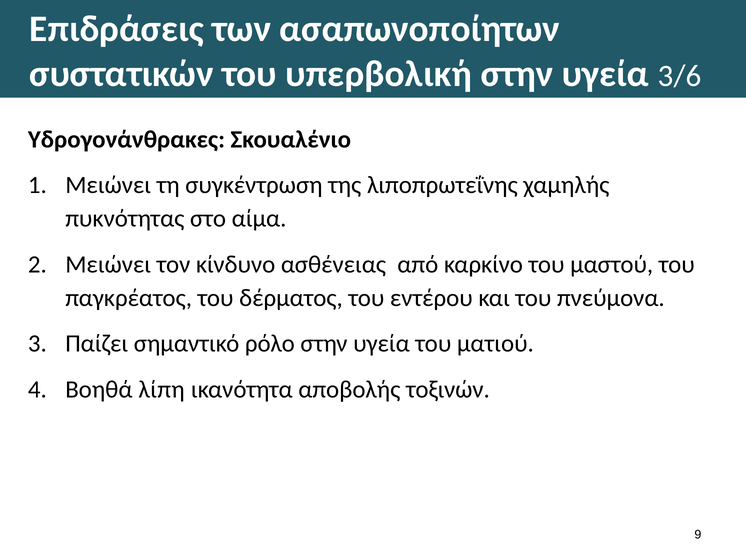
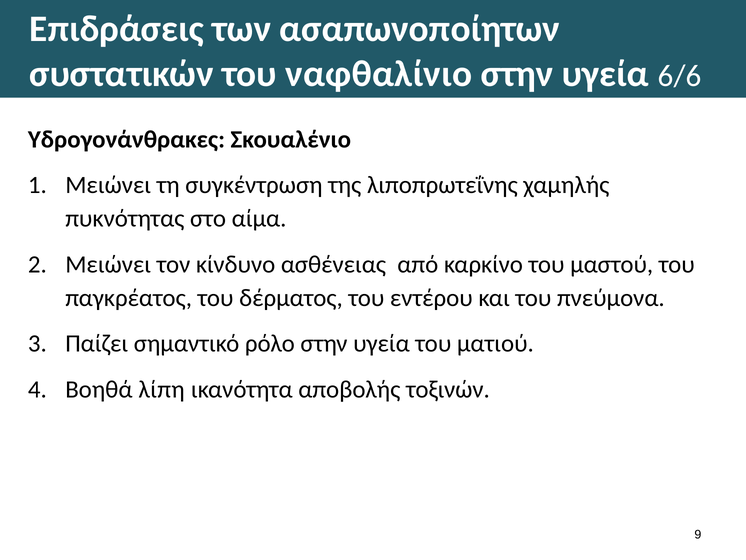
υπερβολική: υπερβολική -> ναφθαλίνιο
3/6: 3/6 -> 6/6
